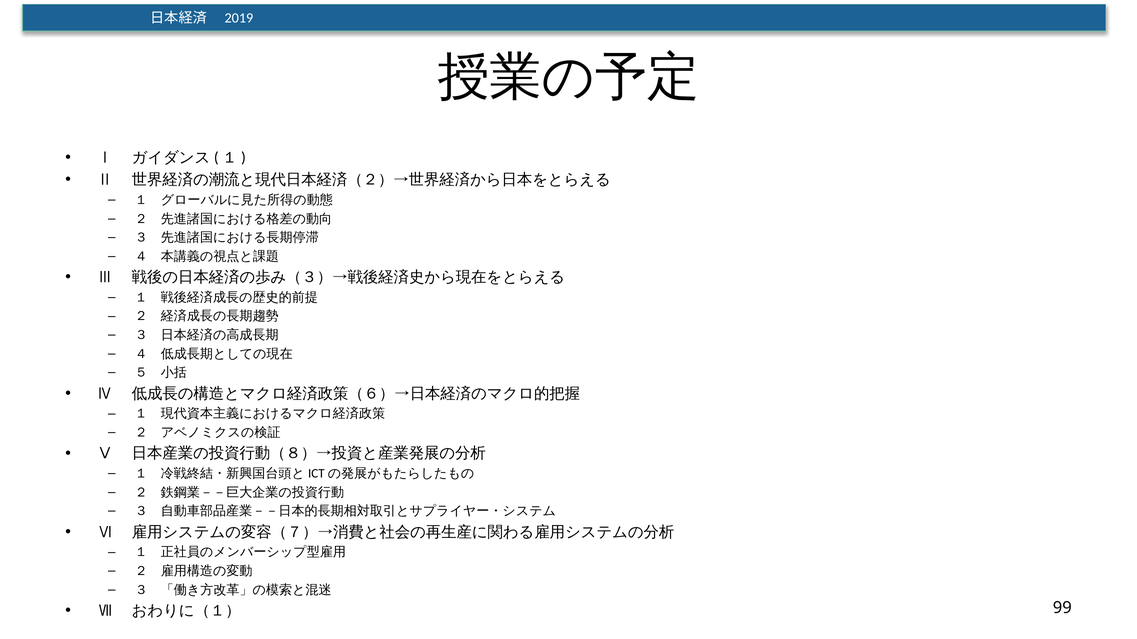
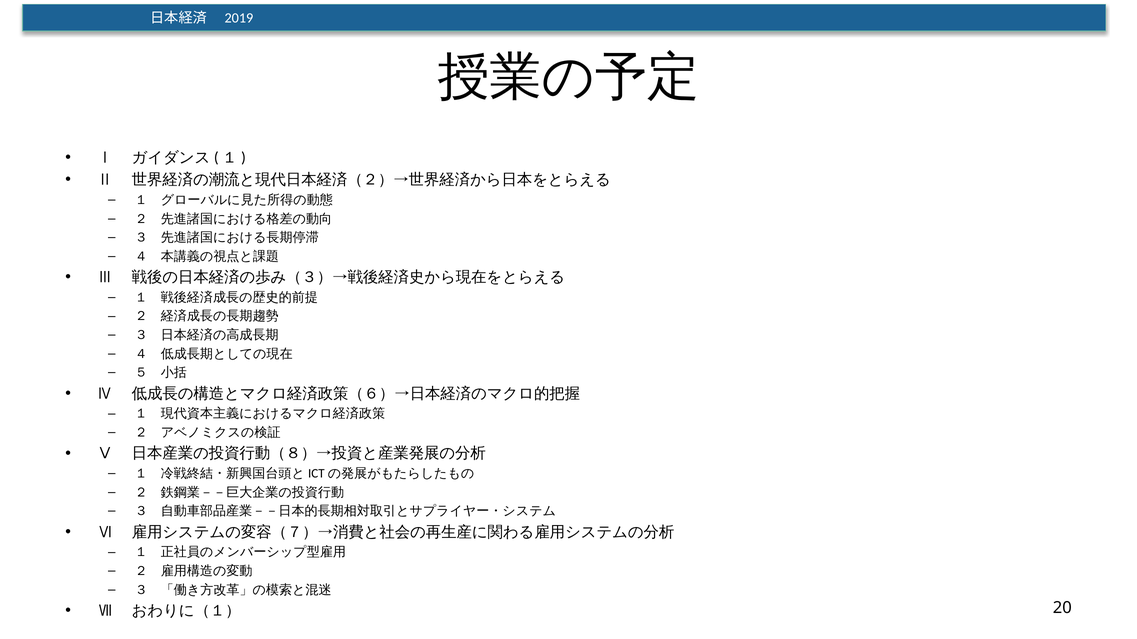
99: 99 -> 20
